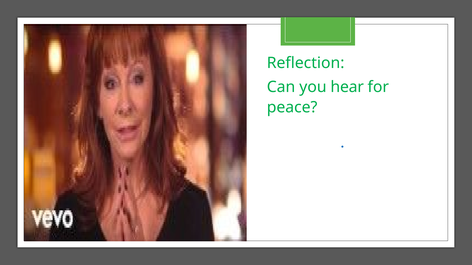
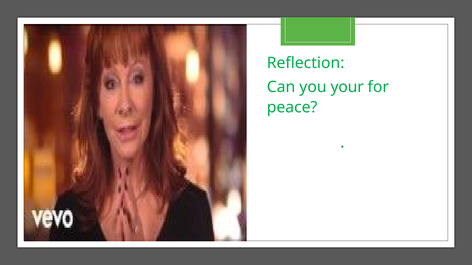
hear: hear -> your
